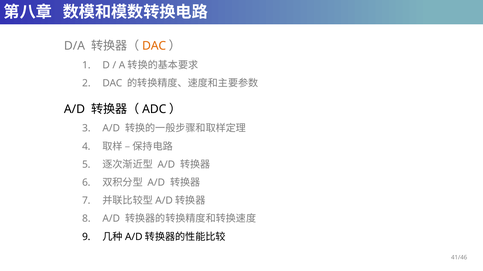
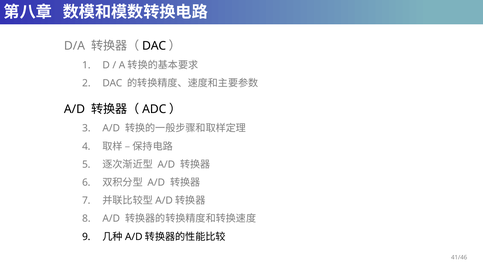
DAC at (154, 46) colour: orange -> black
